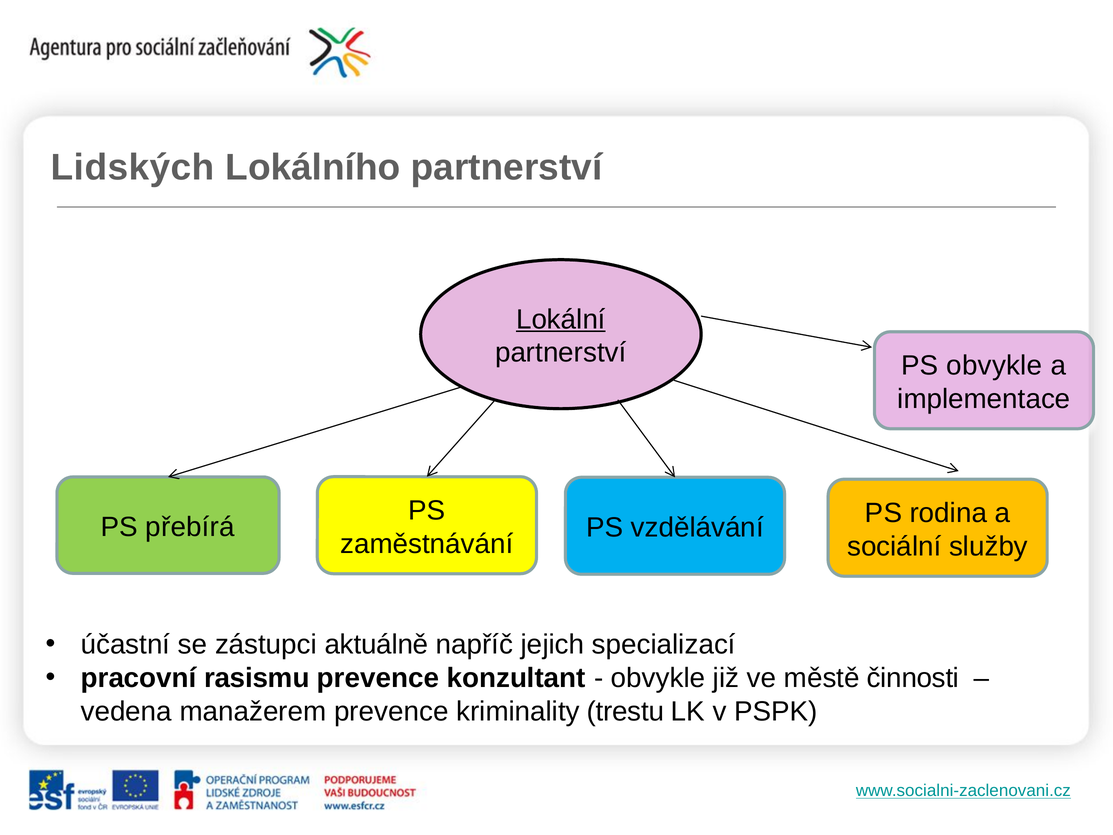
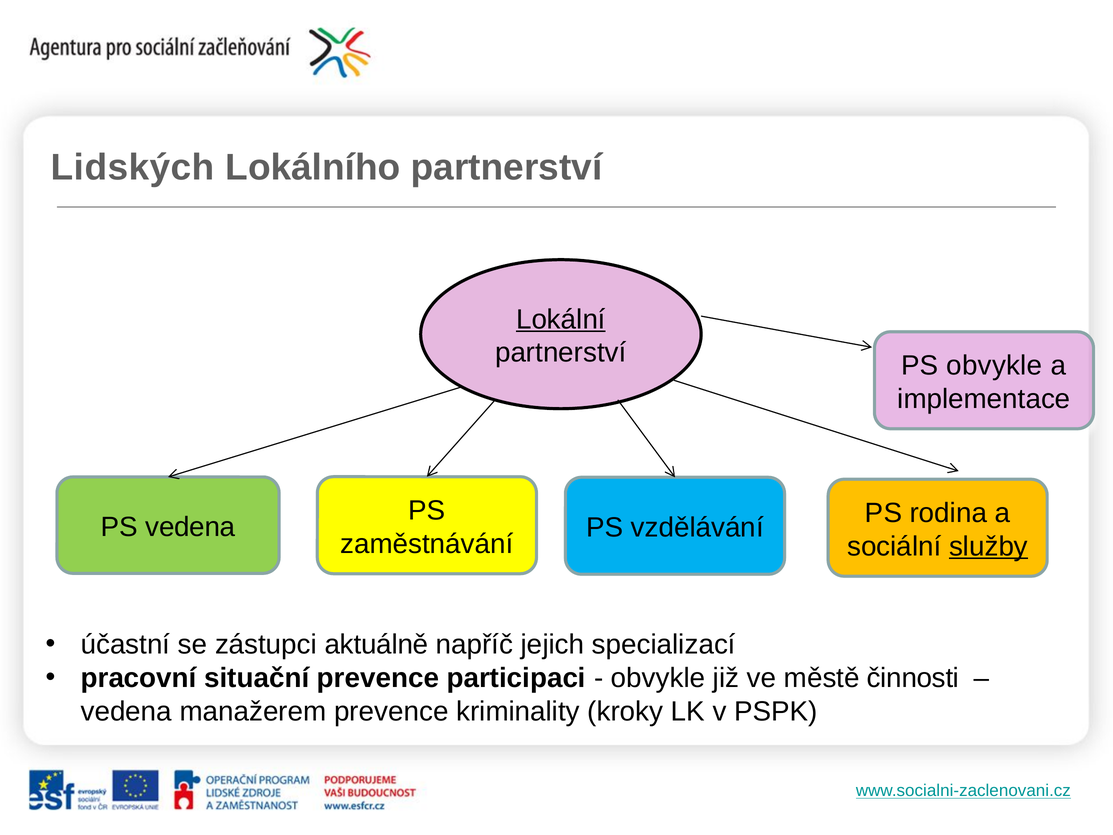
PS přebírá: přebírá -> vedena
služby underline: none -> present
rasismu: rasismu -> situační
konzultant: konzultant -> participaci
trestu: trestu -> kroky
